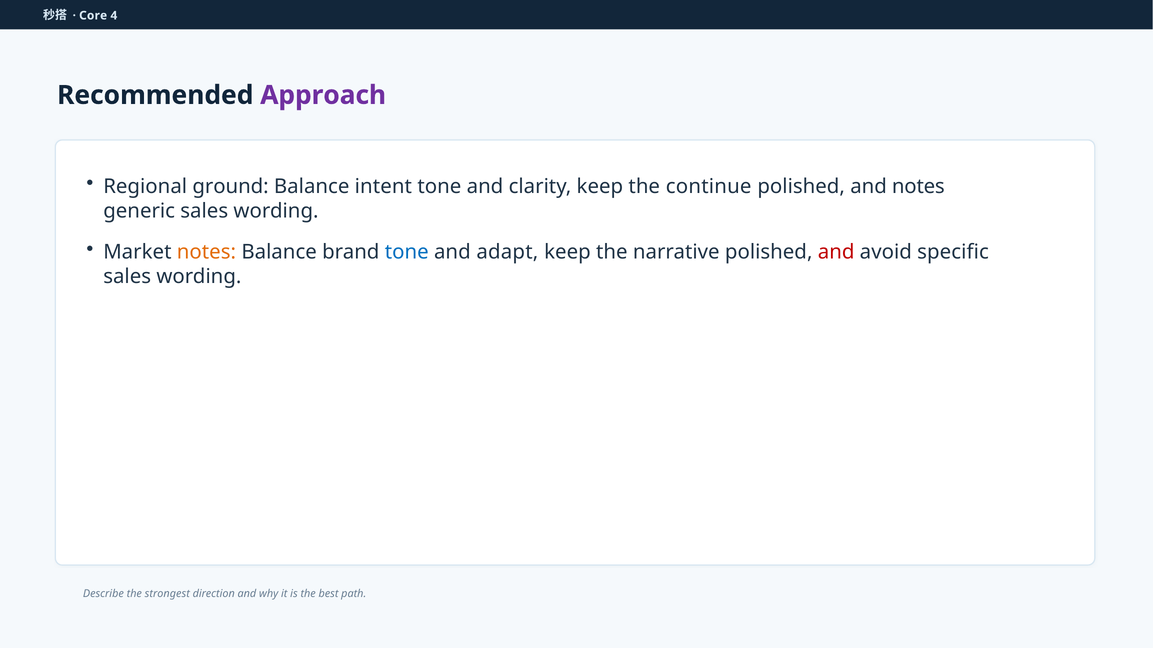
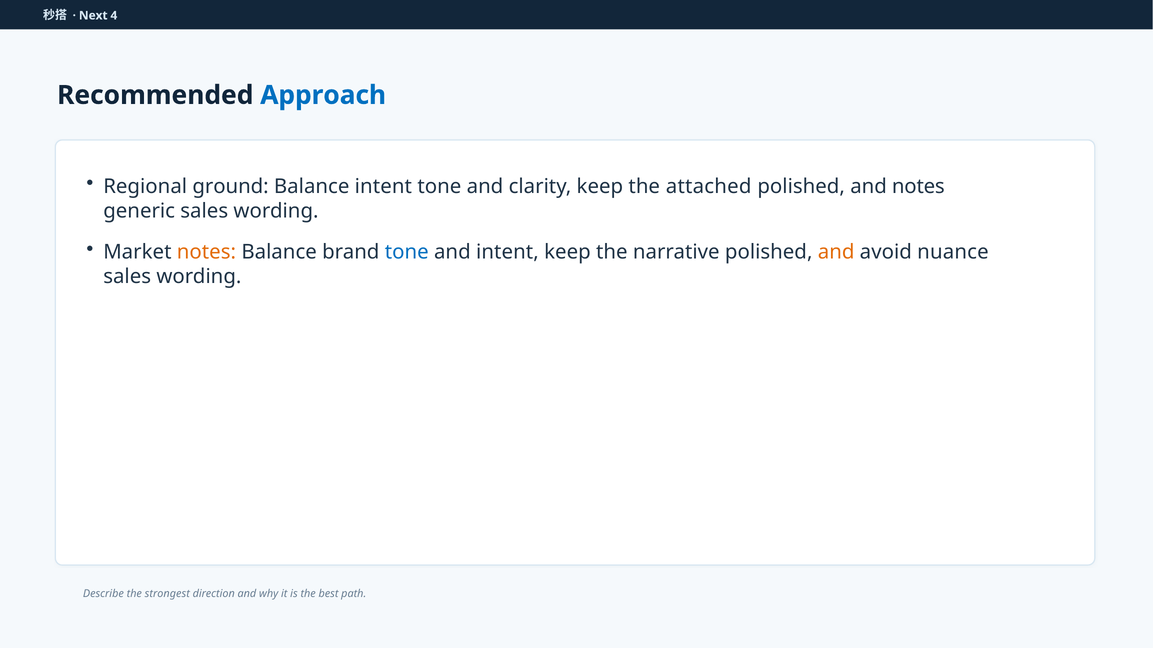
Core: Core -> Next
Approach colour: purple -> blue
continue: continue -> attached
and adapt: adapt -> intent
and at (836, 252) colour: red -> orange
specific: specific -> nuance
